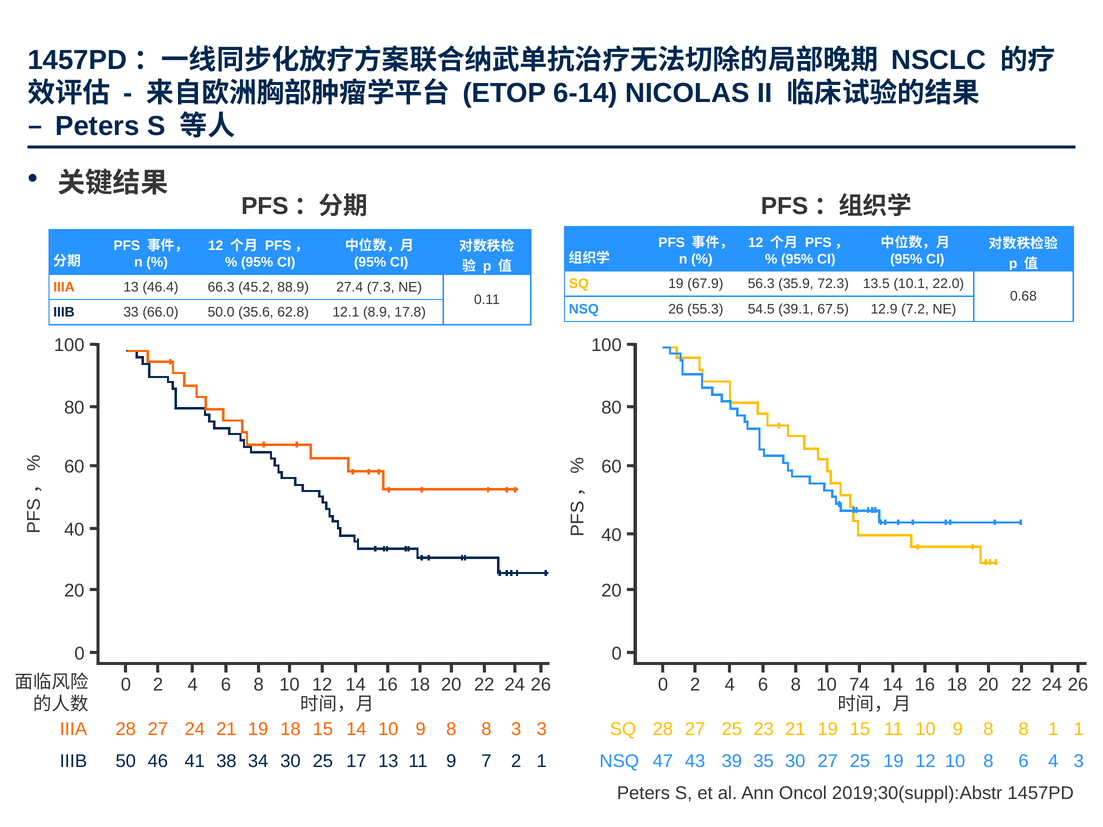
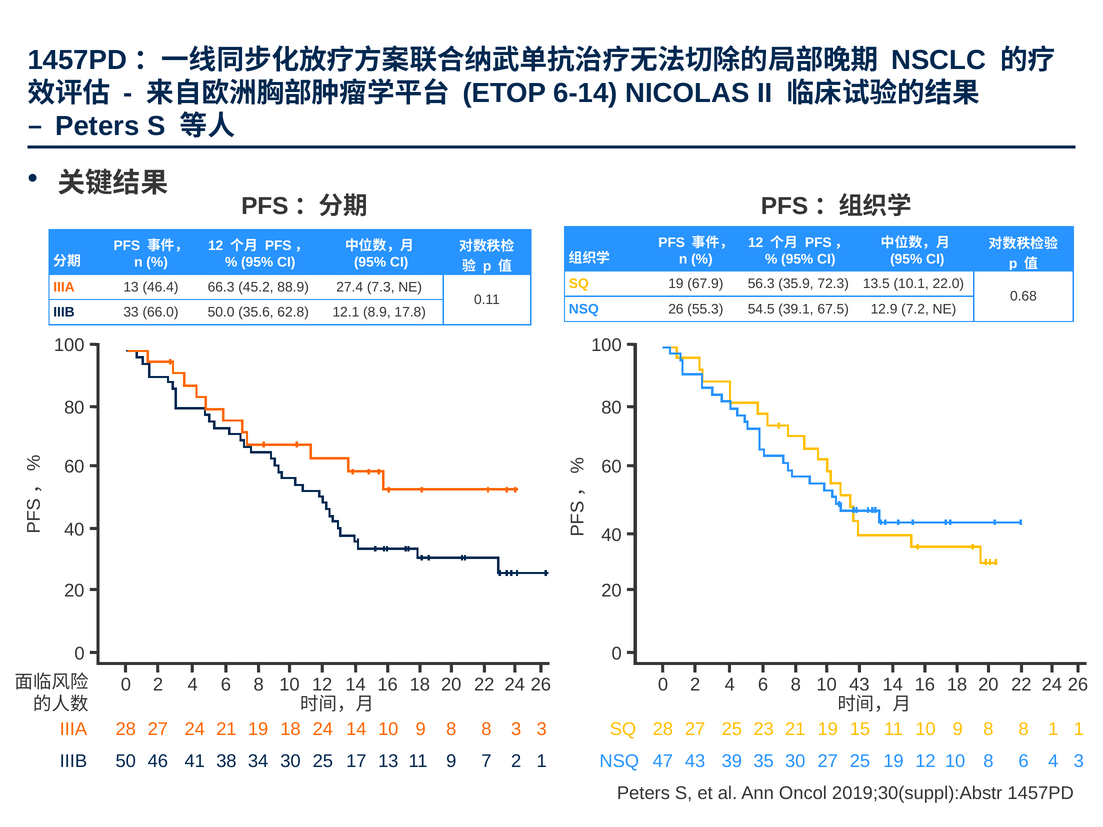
10 74: 74 -> 43
18 15: 15 -> 24
